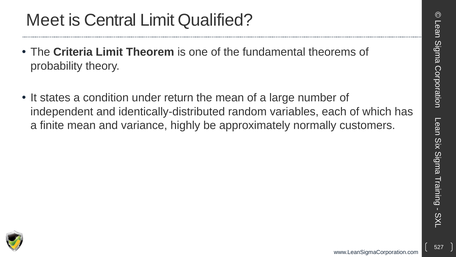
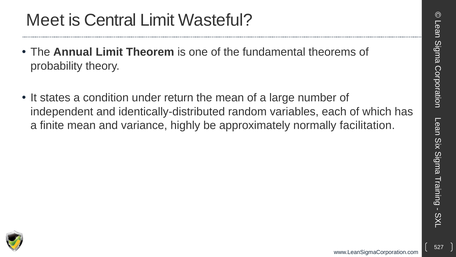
Qualified: Qualified -> Wasteful
Criteria: Criteria -> Annual
customers: customers -> facilitation
